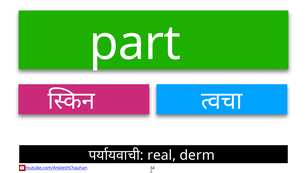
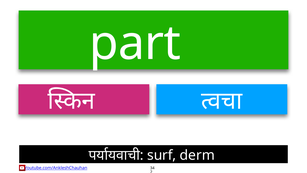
real: real -> surf
